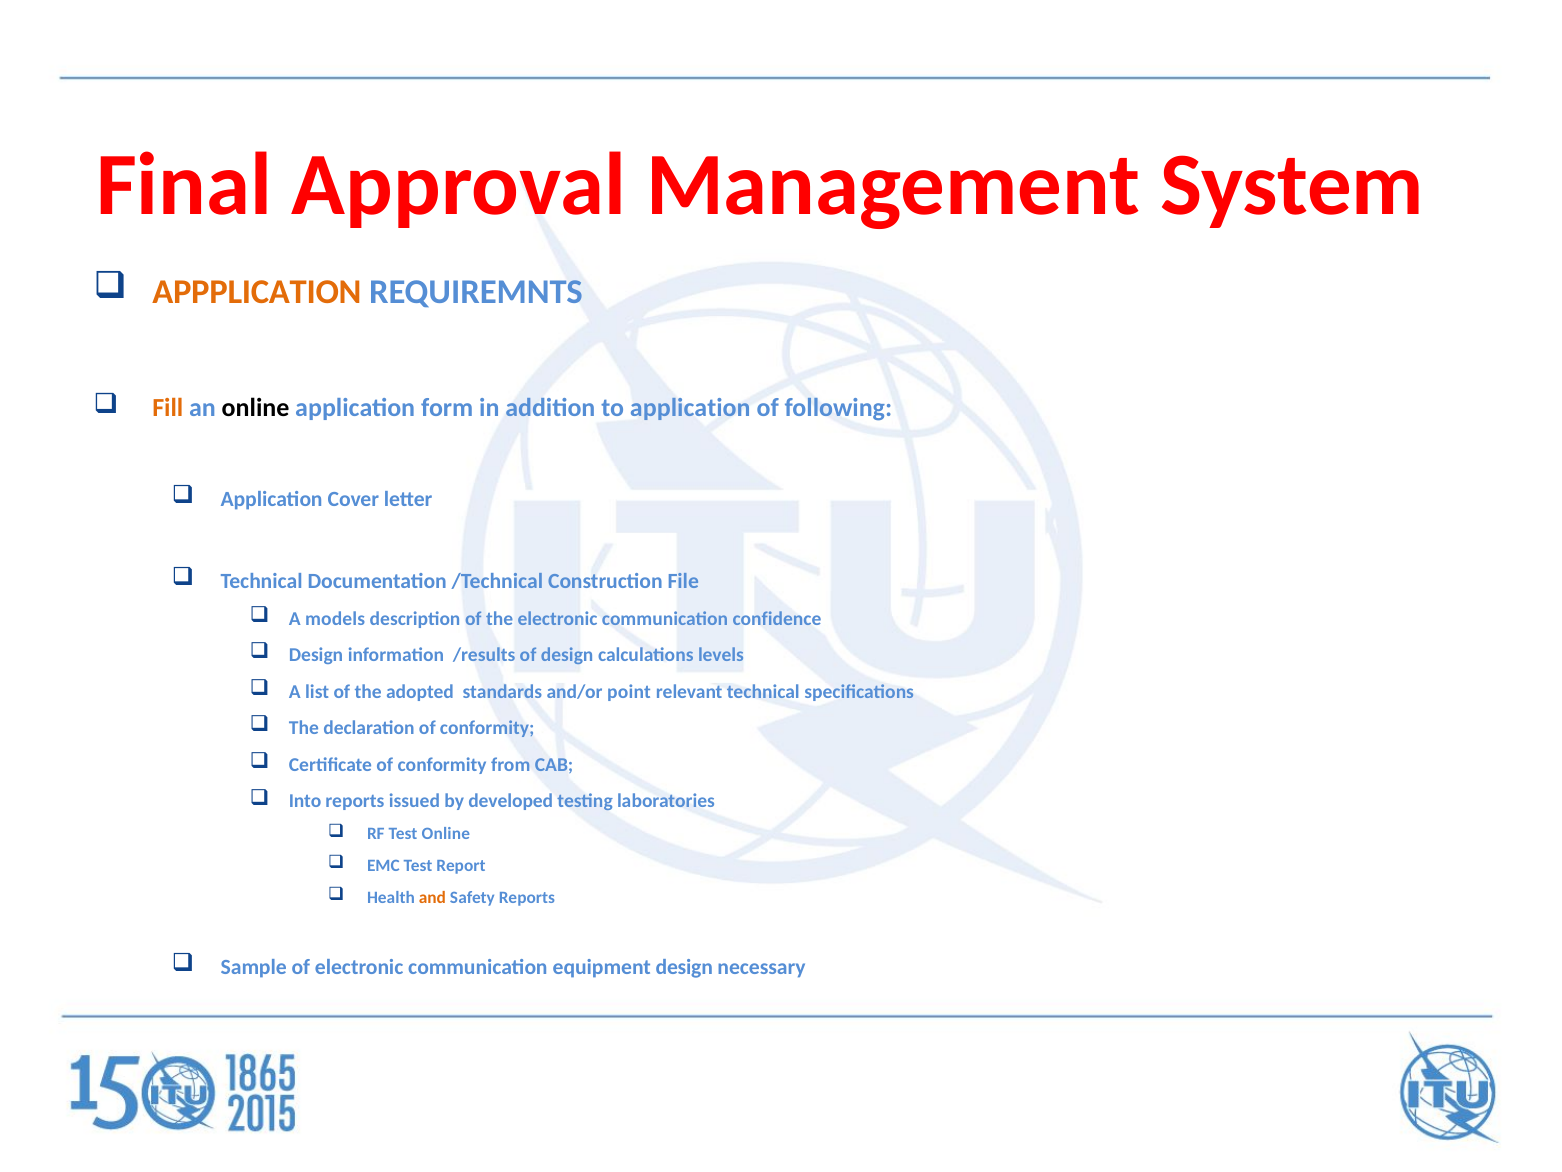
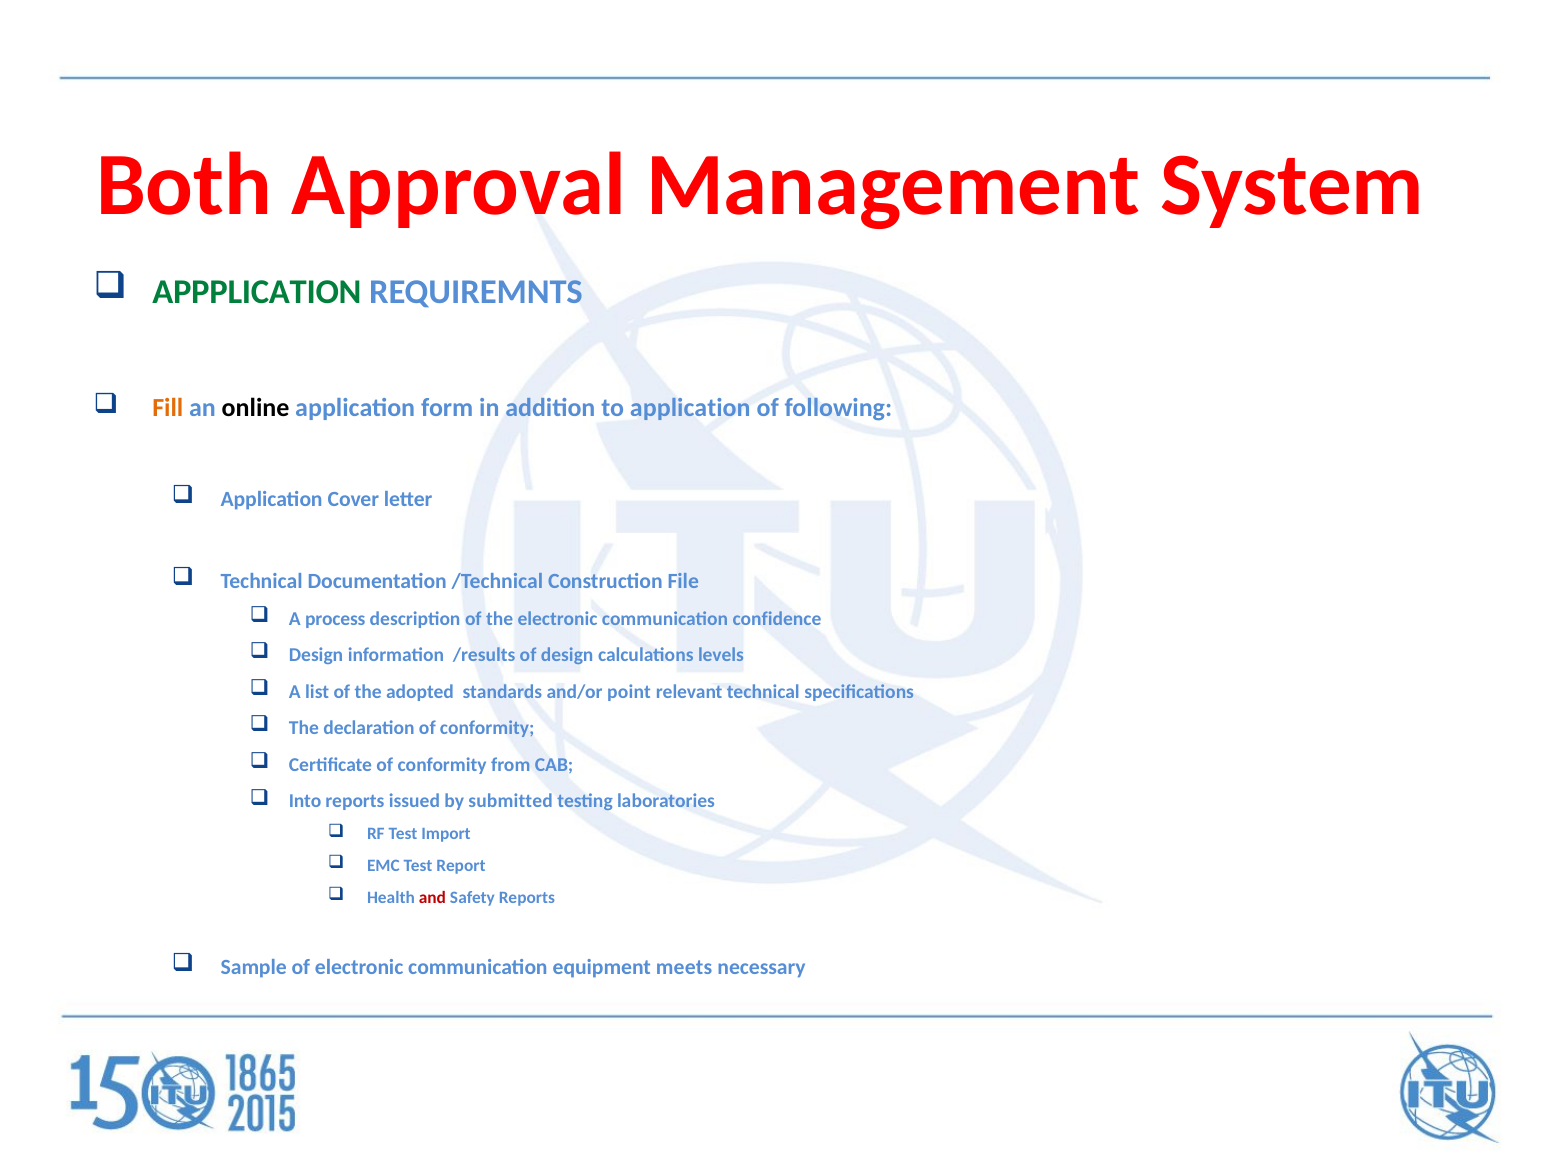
Final: Final -> Both
APPPLICATION colour: orange -> green
models: models -> process
developed: developed -> submitted
Test Online: Online -> Import
and colour: orange -> red
equipment design: design -> meets
